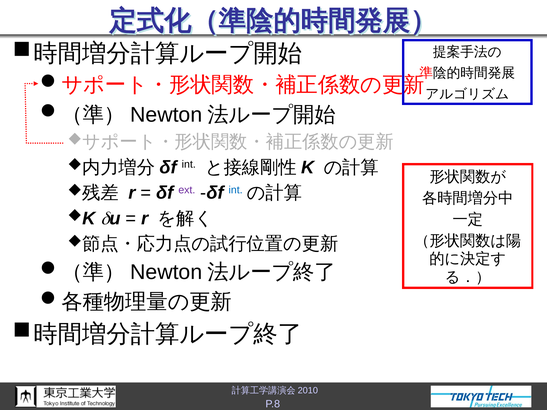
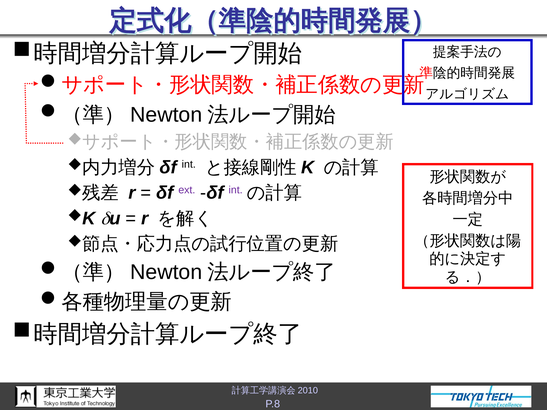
int at (236, 190) colour: blue -> purple
